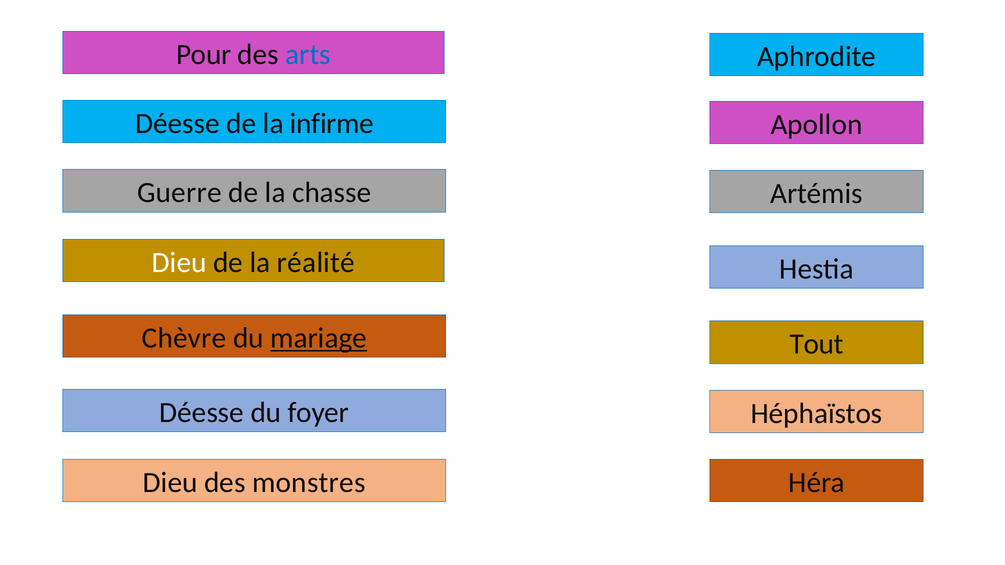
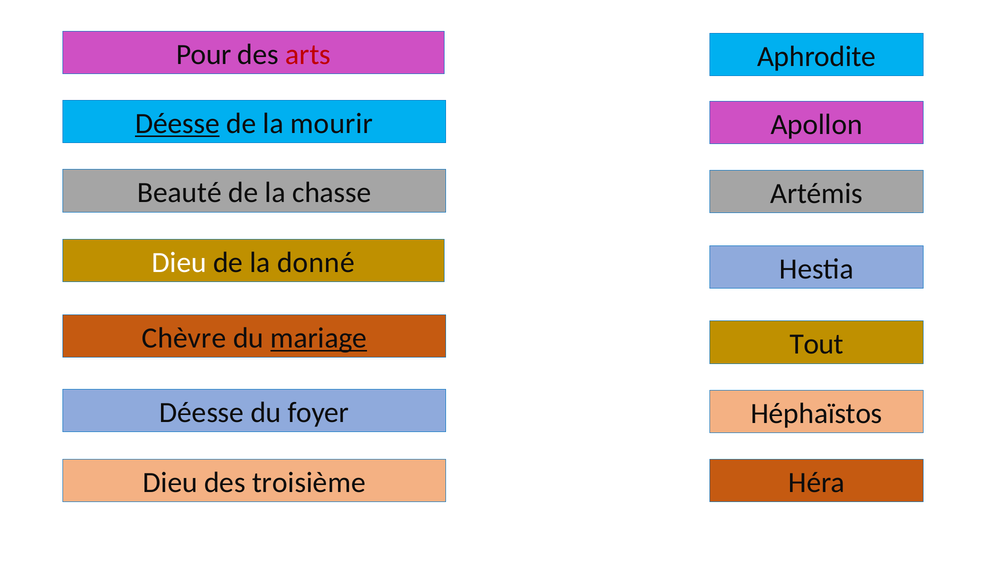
arts colour: blue -> red
Déesse at (177, 124) underline: none -> present
infirme: infirme -> mourir
Guerre: Guerre -> Beauté
réalité: réalité -> donné
monstres: monstres -> troisième
